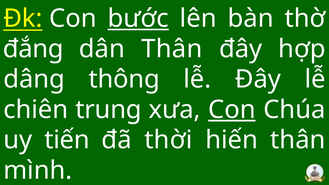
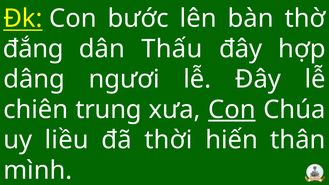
bước underline: present -> none
dân Thân: Thân -> Thấu
thông: thông -> ngươi
tiến: tiến -> liều
